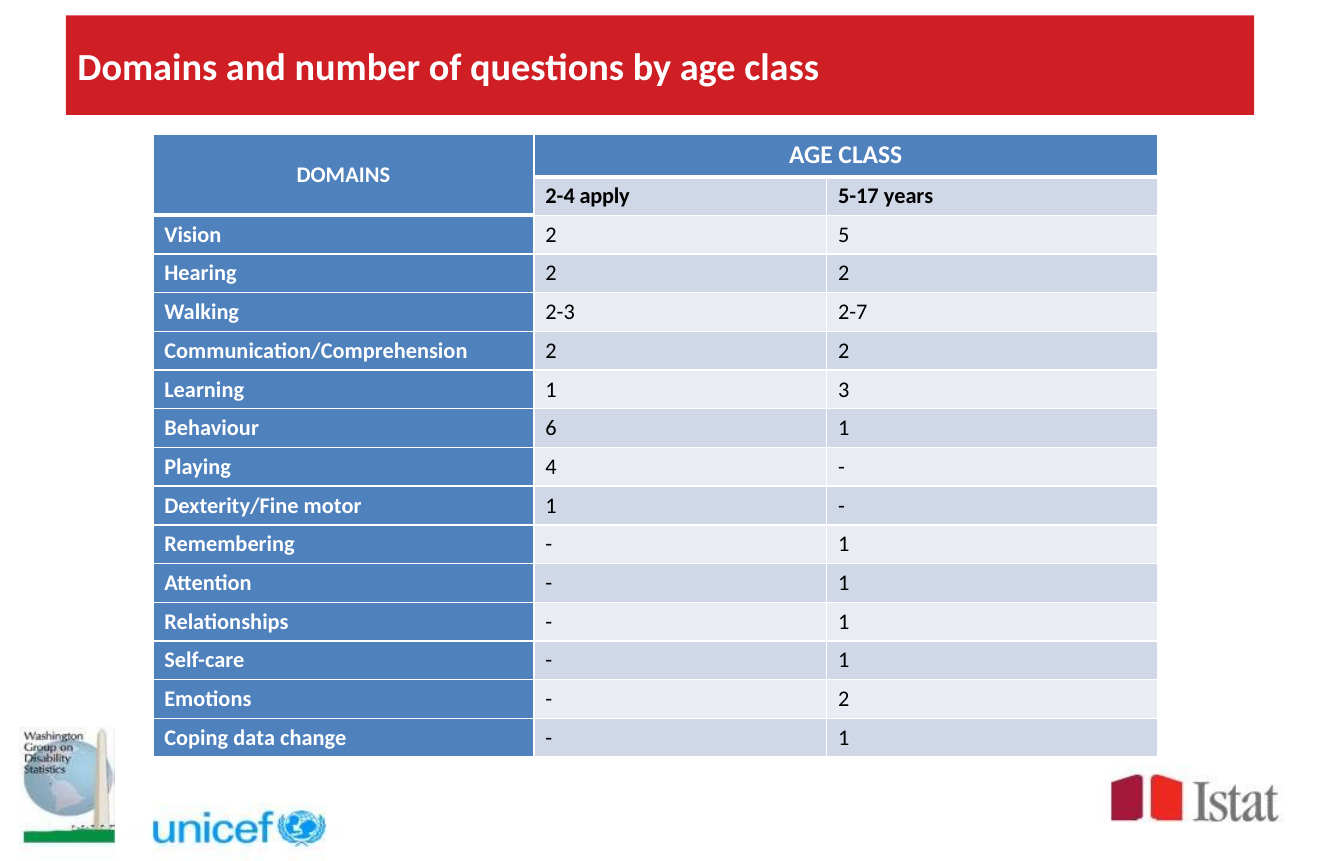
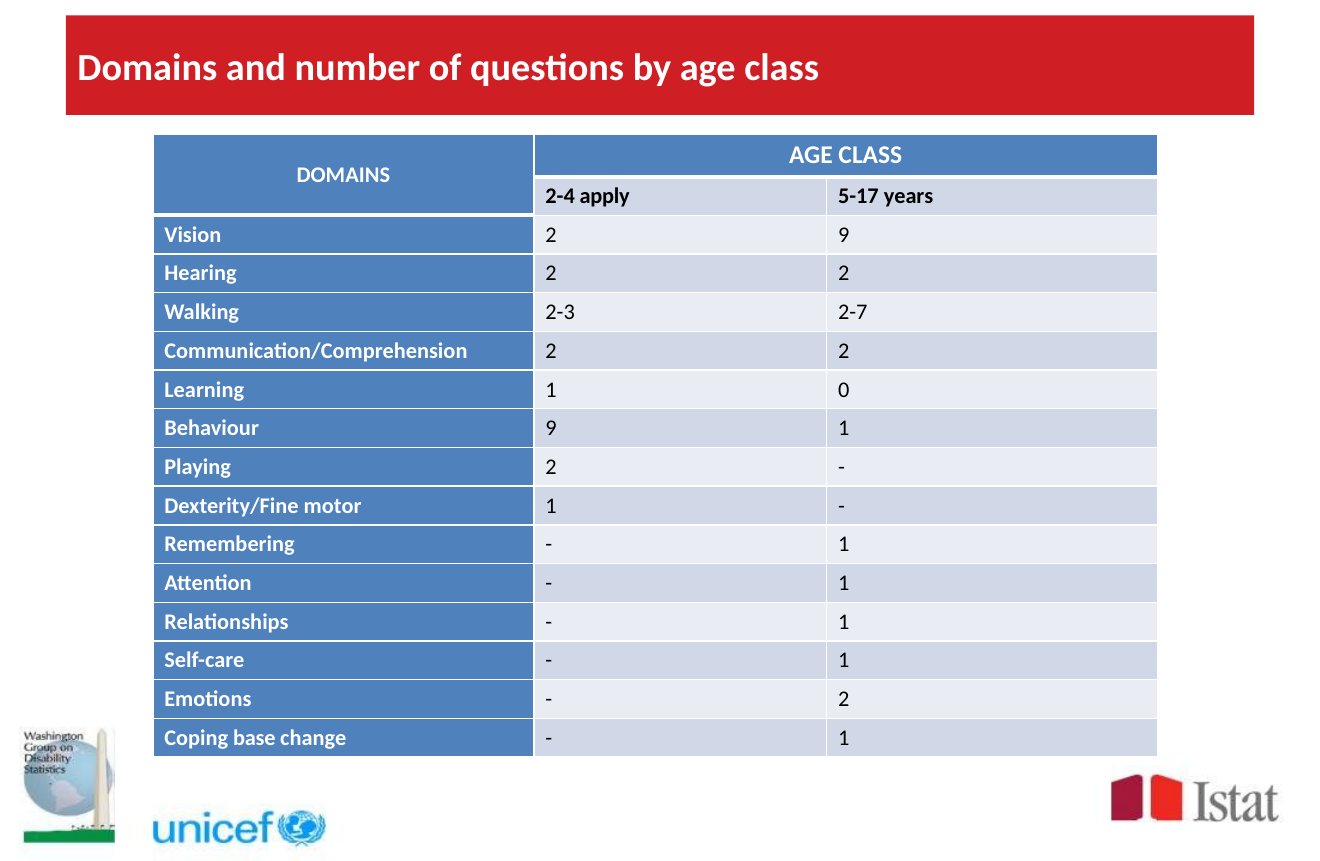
2 5: 5 -> 9
3: 3 -> 0
Behaviour 6: 6 -> 9
Playing 4: 4 -> 2
data: data -> base
